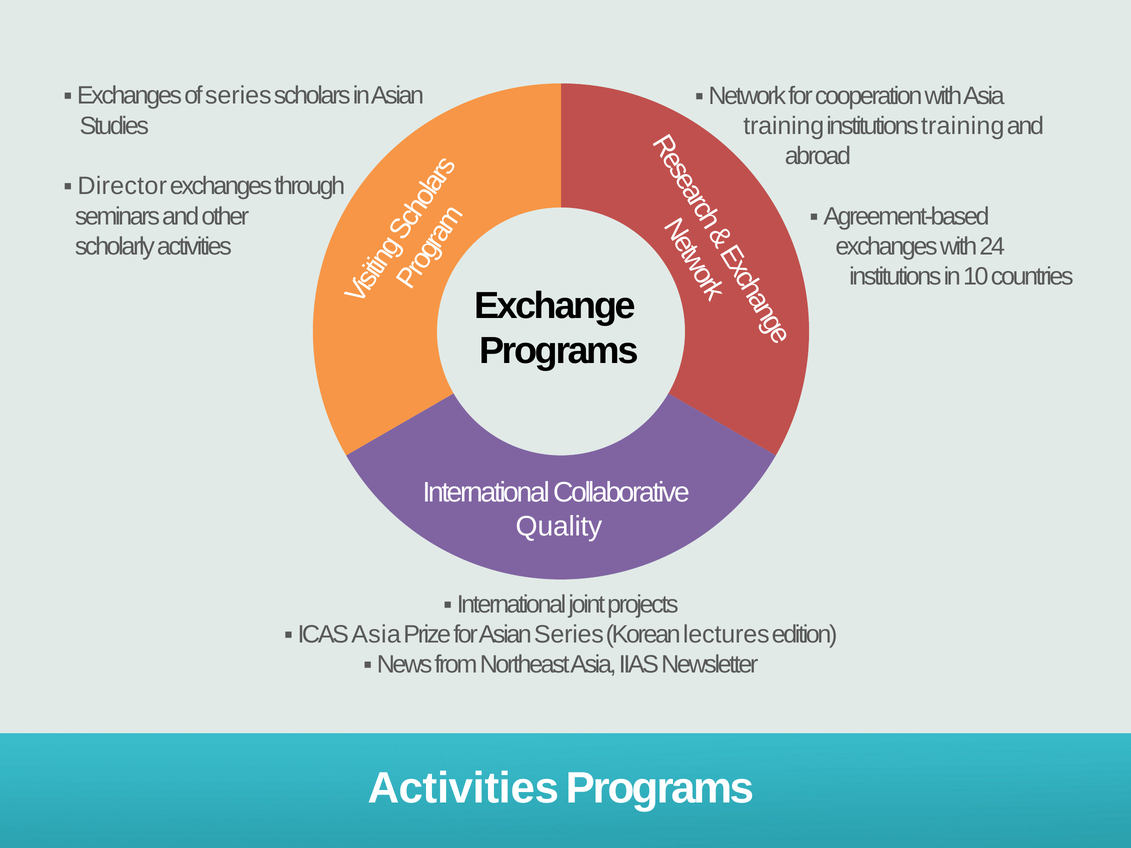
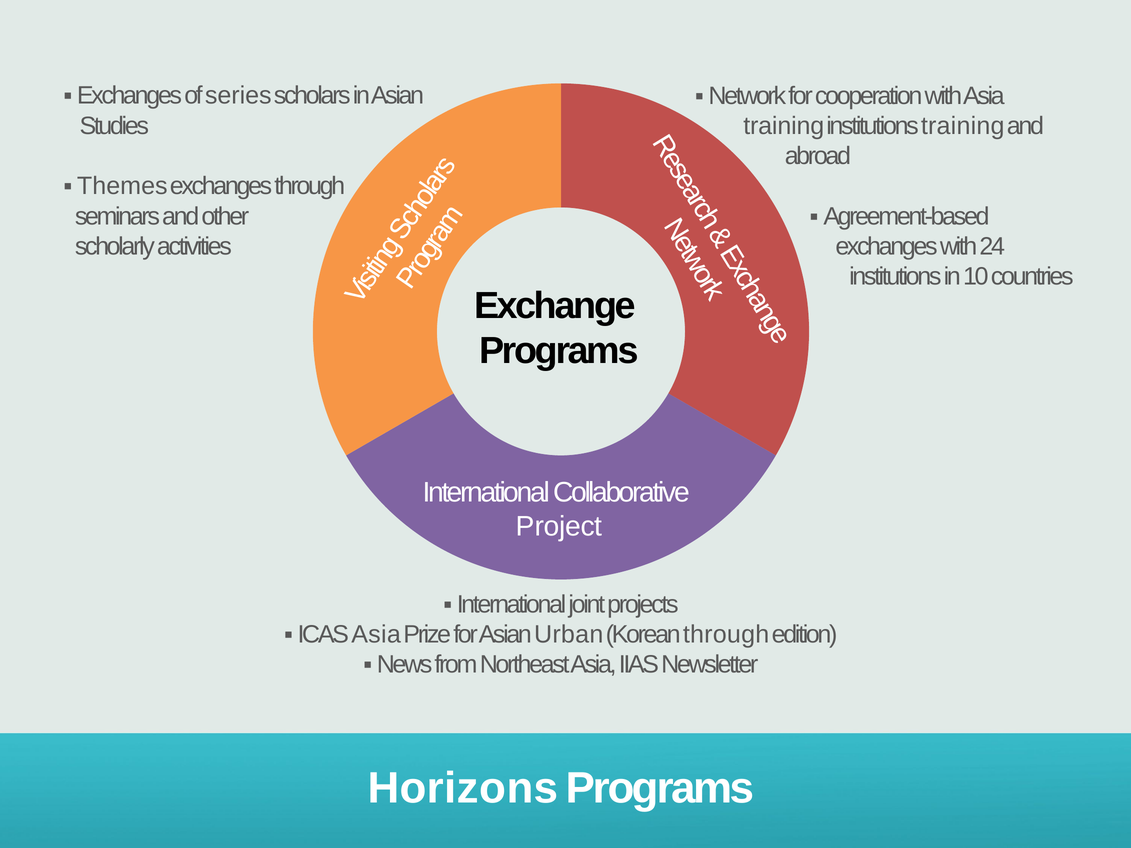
Director: Director -> Themes
Quality: Quality -> Project
Asian Series: Series -> Urban
Korean lectures: lectures -> through
Activities at (463, 789): Activities -> Horizons
